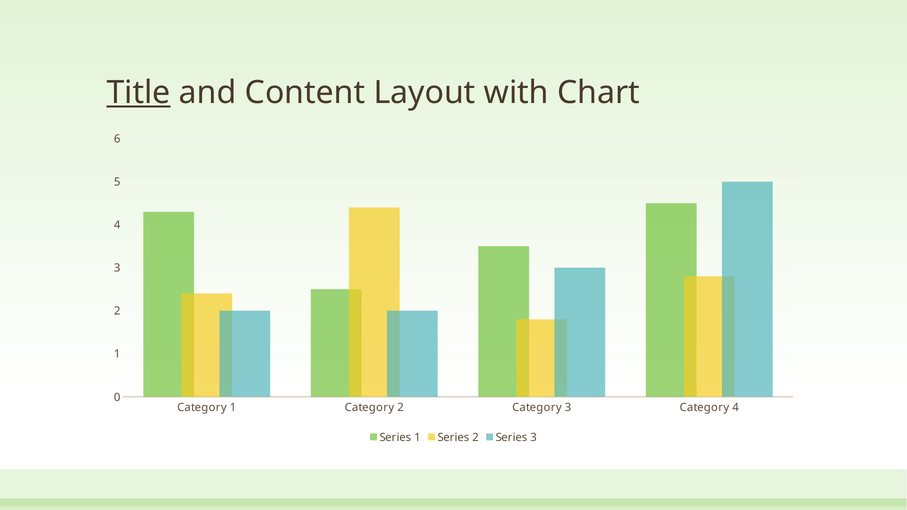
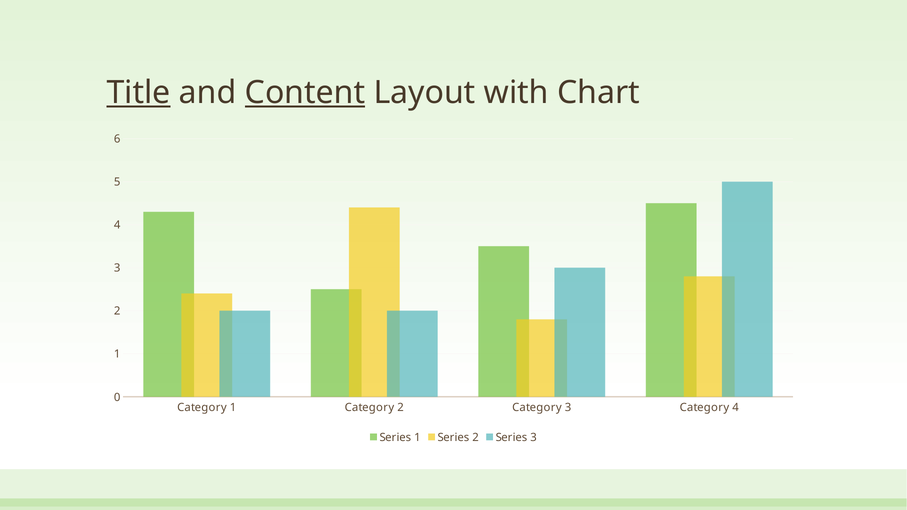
Content underline: none -> present
